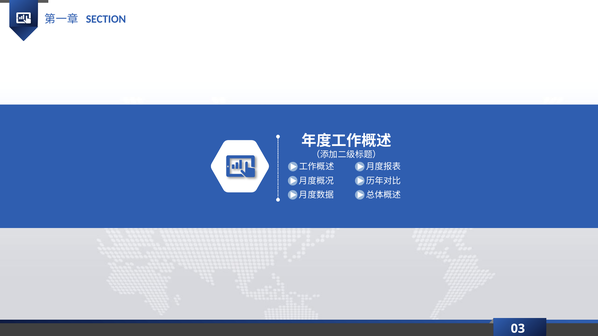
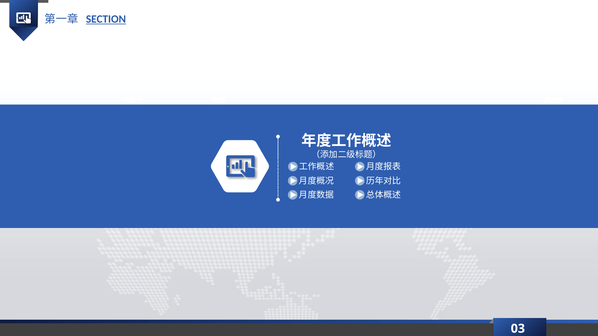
SECTION underline: none -> present
